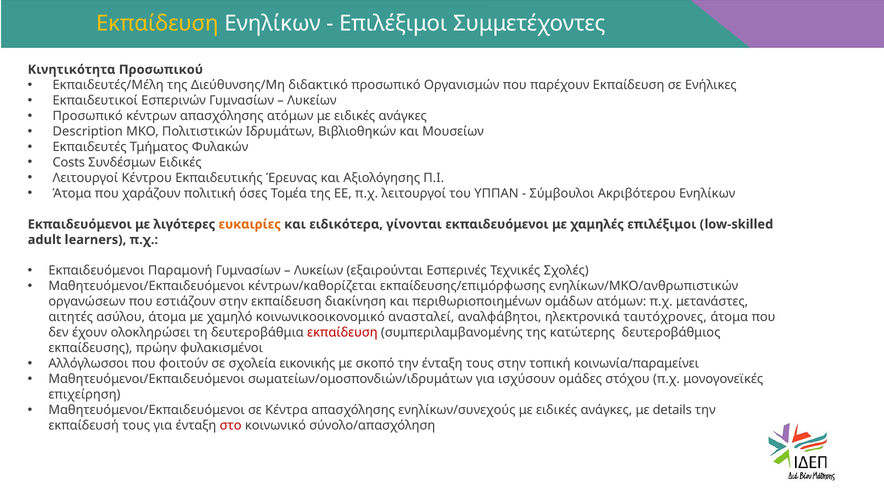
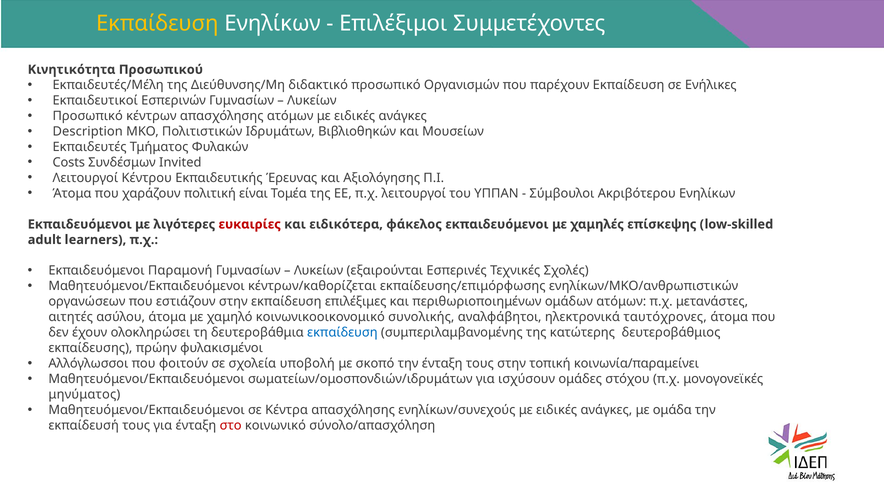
Συνδέσμων Ειδικές: Ειδικές -> Invited
όσες: όσες -> είναι
ευκαιρίες colour: orange -> red
γίνονται: γίνονται -> φάκελος
χαμηλές επιλέξιμοι: επιλέξιμοι -> επίσκεψης
διακίνηση: διακίνηση -> επιλέξιμες
ανασταλεί: ανασταλεί -> συνολικής
εκπαίδευση at (342, 333) colour: red -> blue
εικονικής: εικονικής -> υποβολή
επιχείρηση: επιχείρηση -> μηνύματος
details: details -> ομάδα
